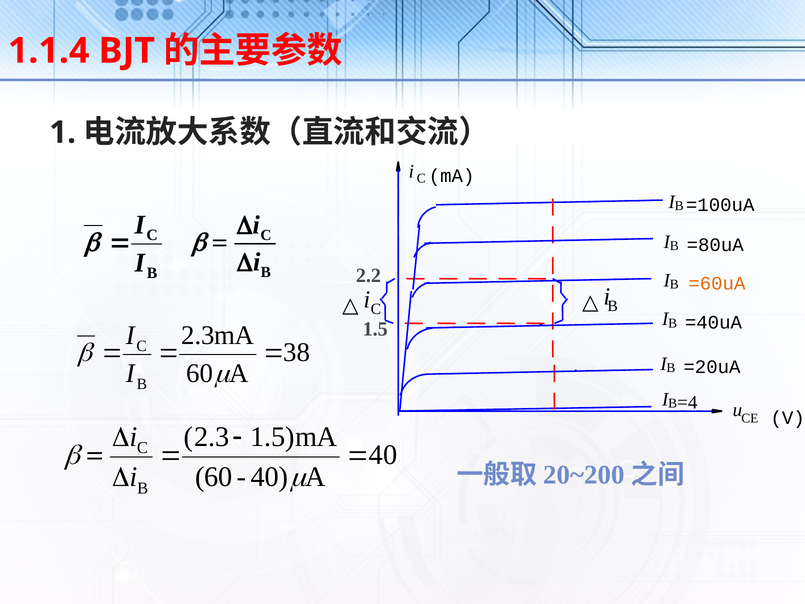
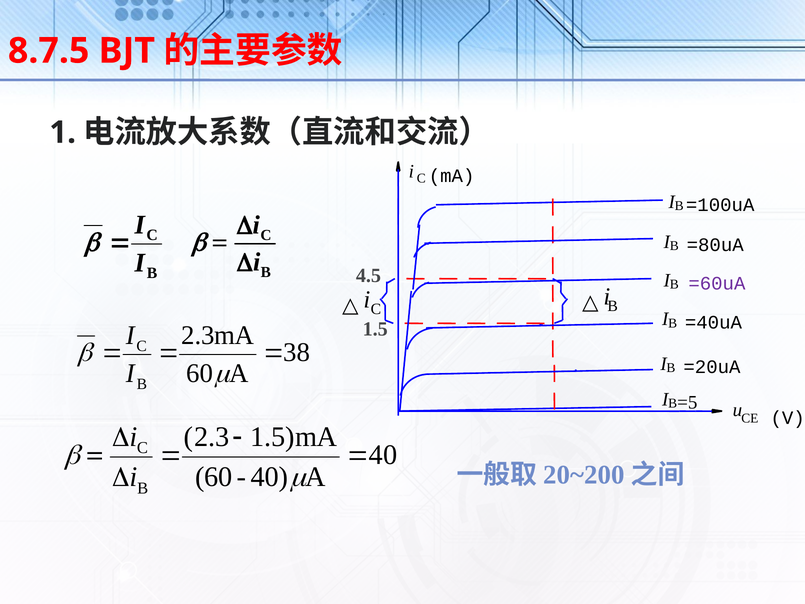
1.1.4: 1.1.4 -> 8.7.5
2.2: 2.2 -> 4.5
=60uA colour: orange -> purple
=4: =4 -> =5
